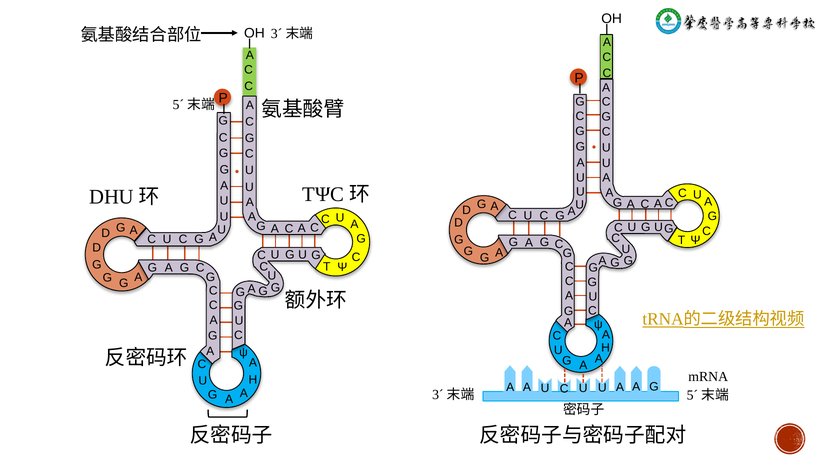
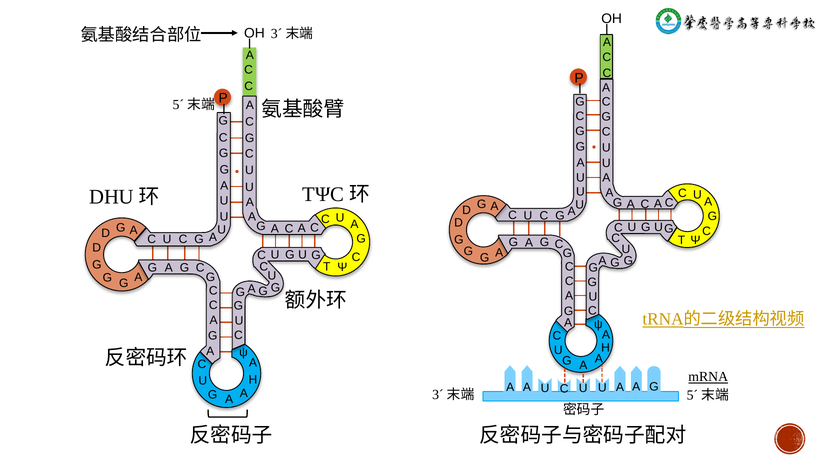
mRNA underline: none -> present
